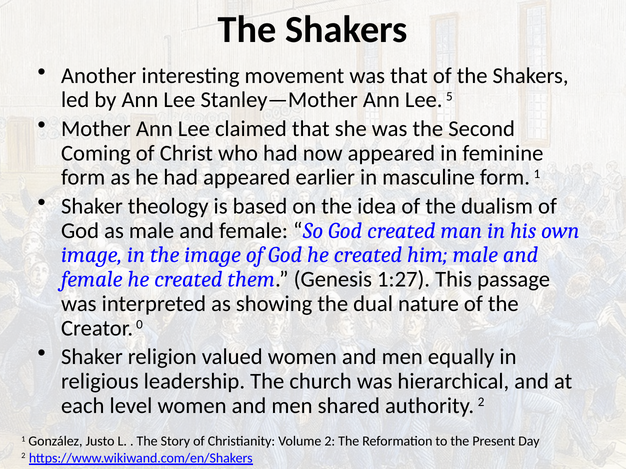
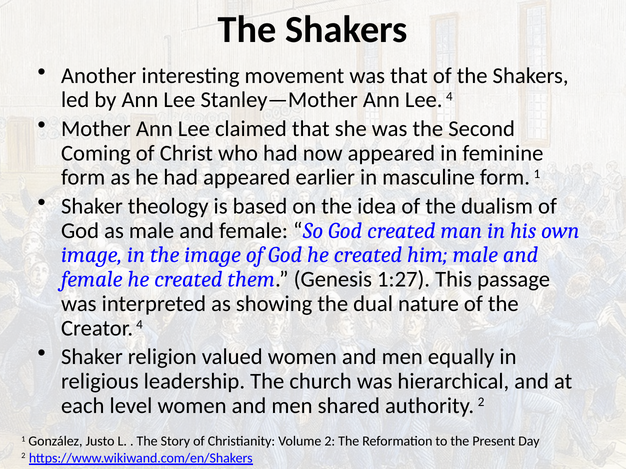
Lee 5: 5 -> 4
Creator 0: 0 -> 4
